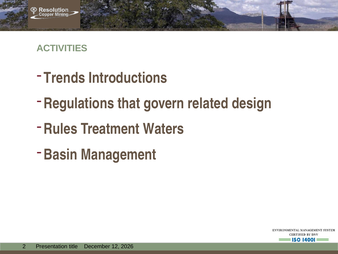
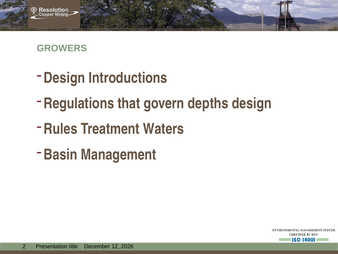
ACTIVITIES: ACTIVITIES -> GROWERS
Trends at (64, 78): Trends -> Design
related: related -> depths
